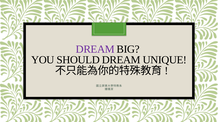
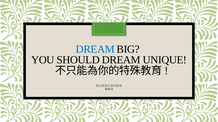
DREAM at (95, 49) colour: purple -> blue
